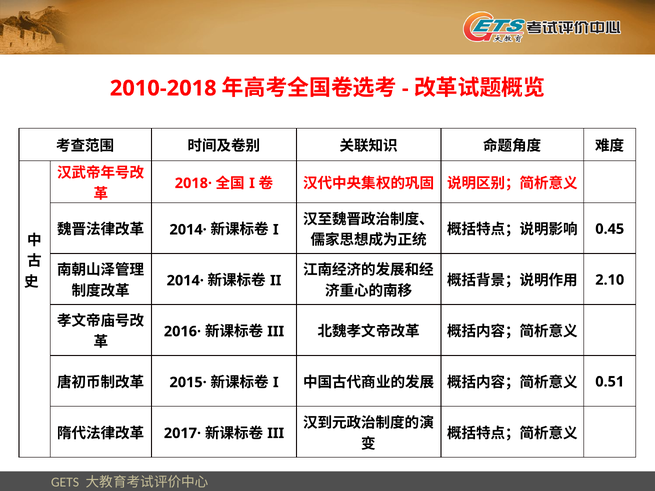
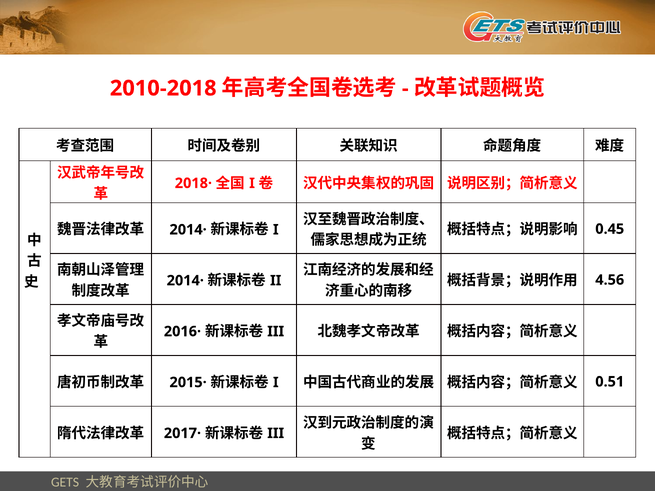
2.10: 2.10 -> 4.56
